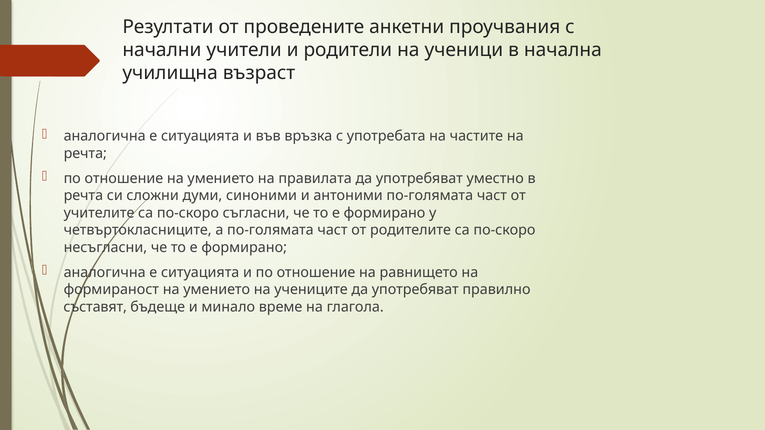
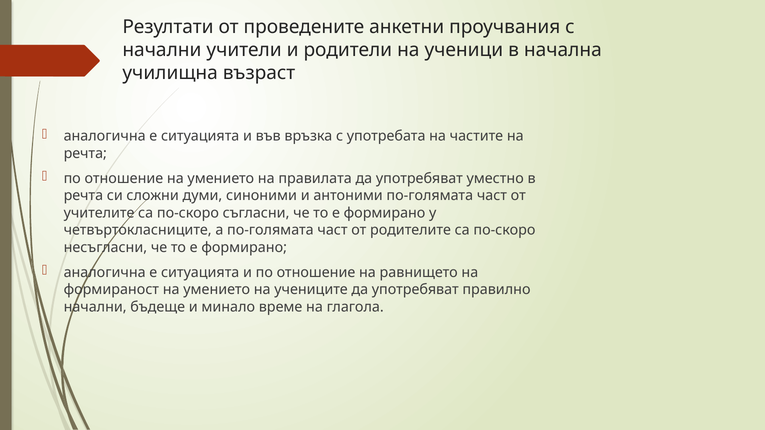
съставят at (95, 307): съставят -> начални
